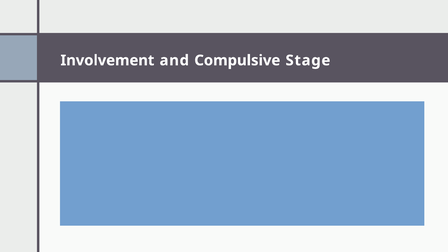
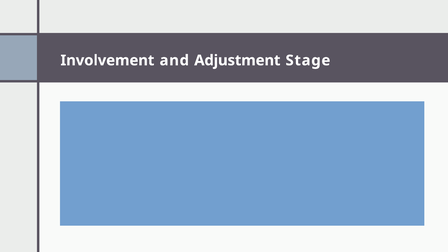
Compulsive: Compulsive -> Adjustment
